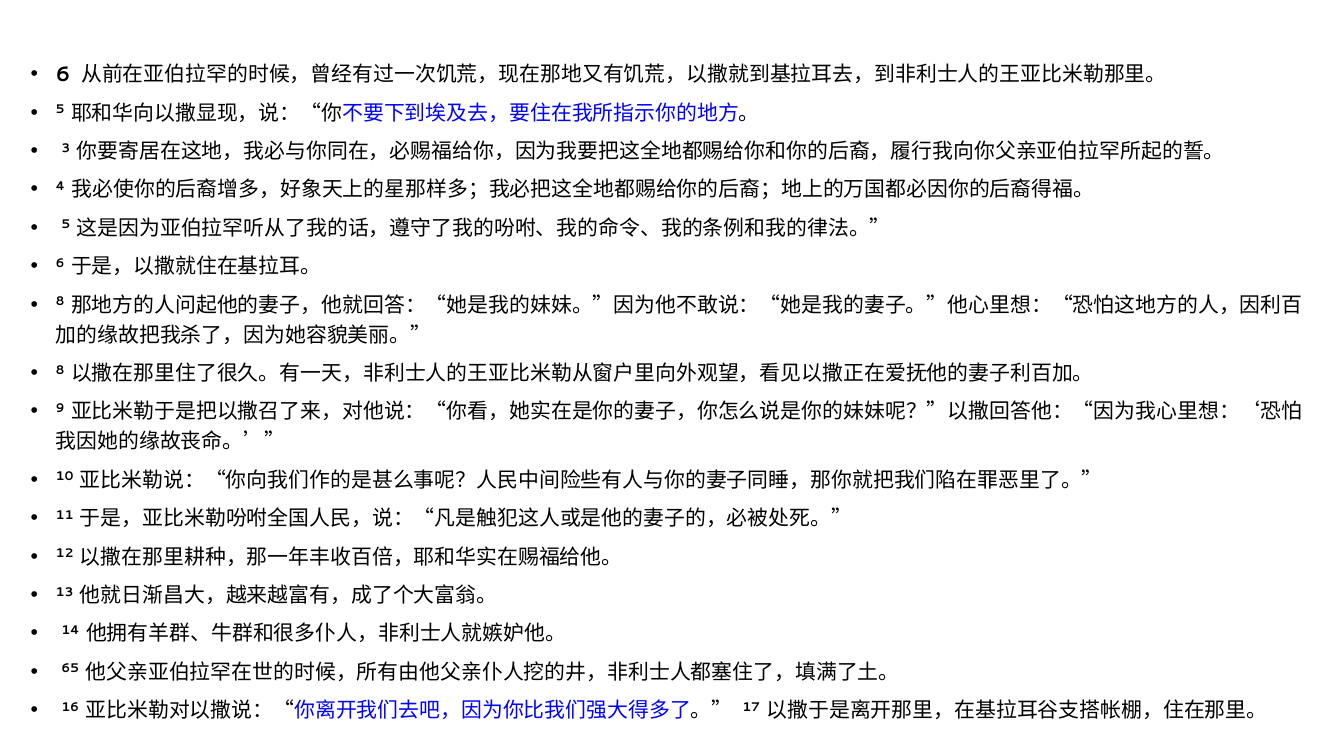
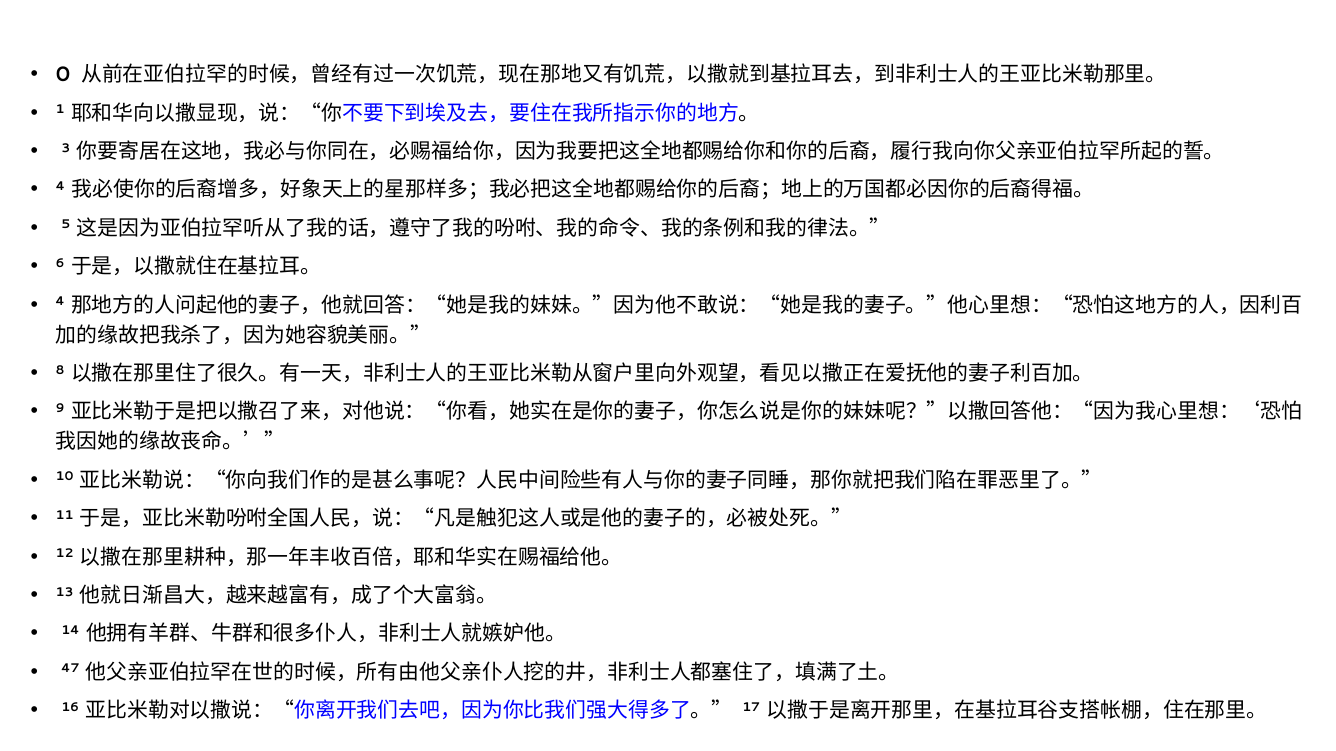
6 at (63, 75): 6 -> 0
5 at (60, 110): 5 -> 1
8 at (60, 302): 8 -> 4
65: 65 -> 47
